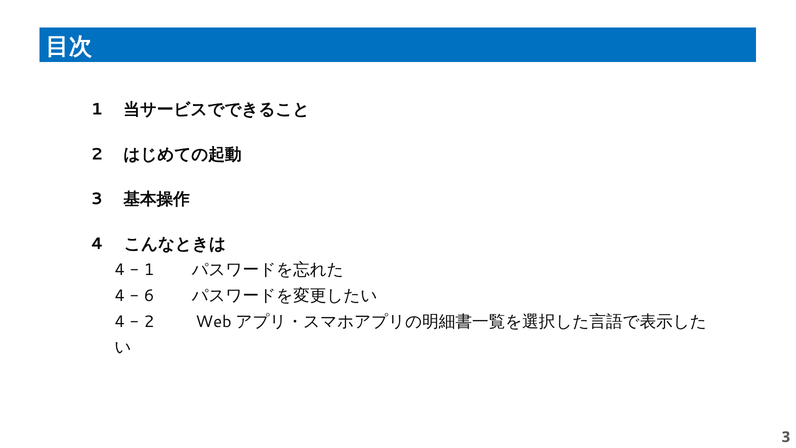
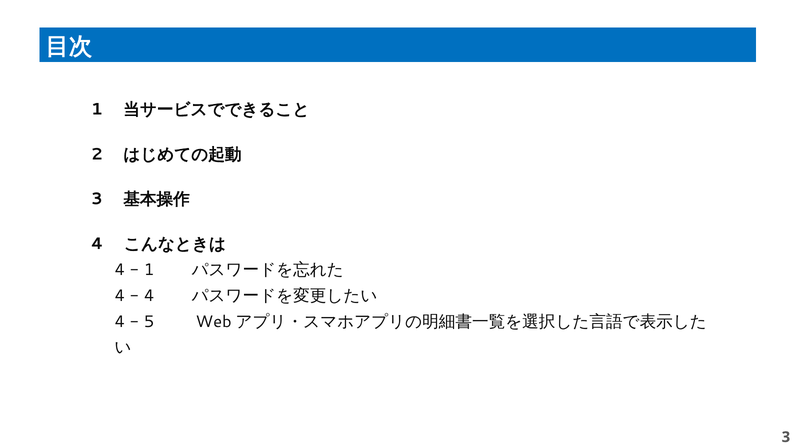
6 at (149, 296): 6 -> 4
2 at (149, 321): 2 -> 5
